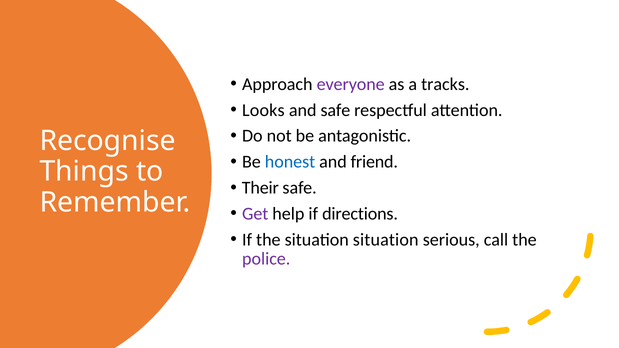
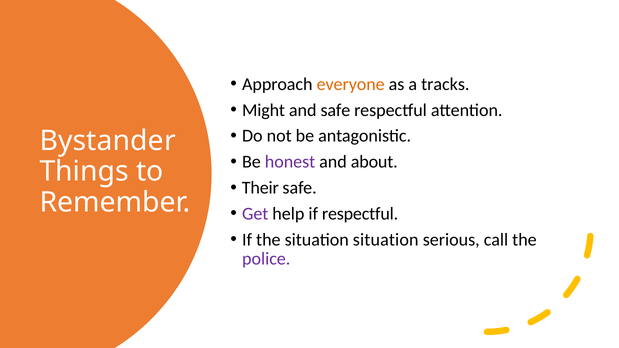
everyone colour: purple -> orange
Looks: Looks -> Might
Recognise: Recognise -> Bystander
honest colour: blue -> purple
friend: friend -> about
if directions: directions -> respectful
